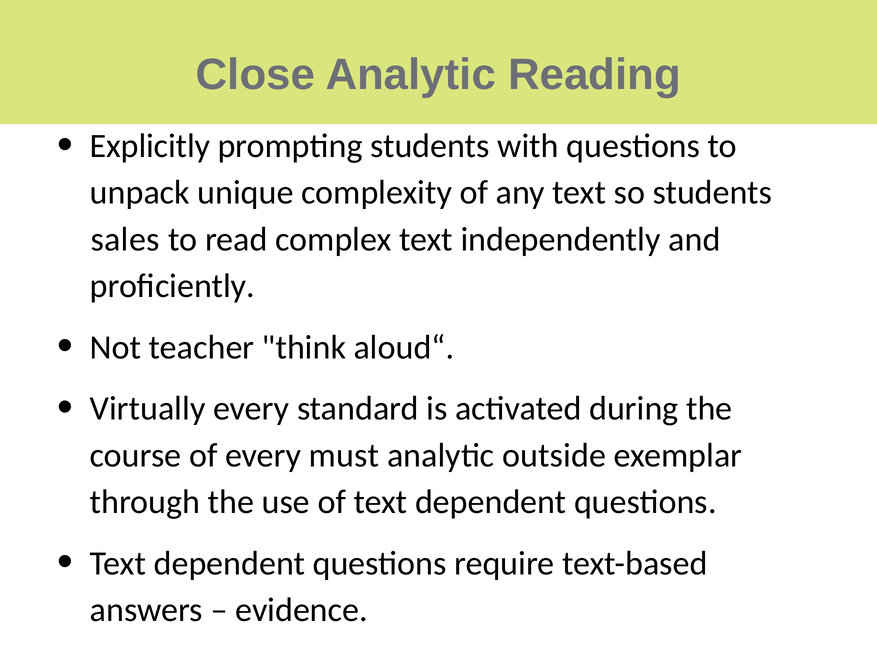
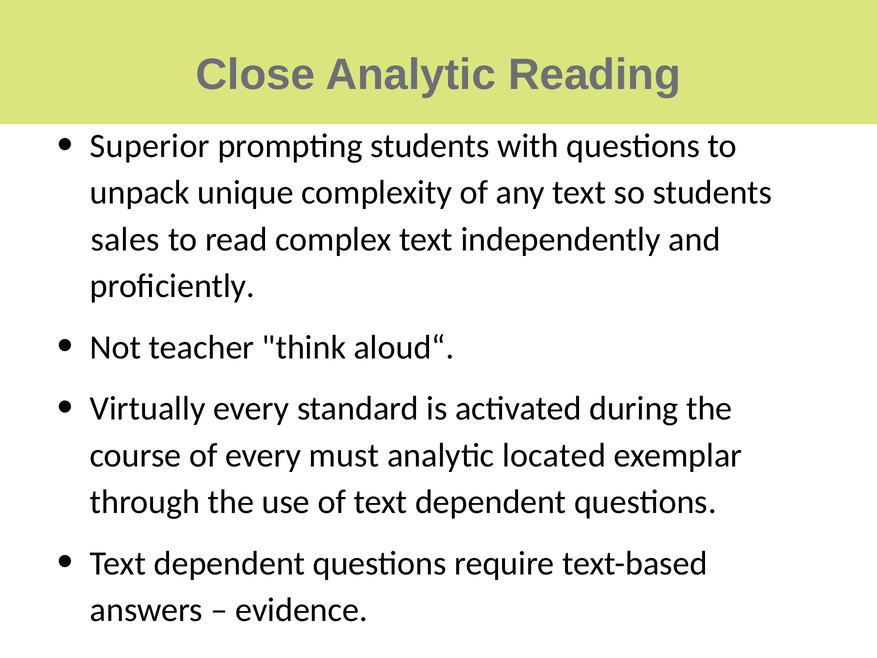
Explicitly: Explicitly -> Superior
outside: outside -> located
